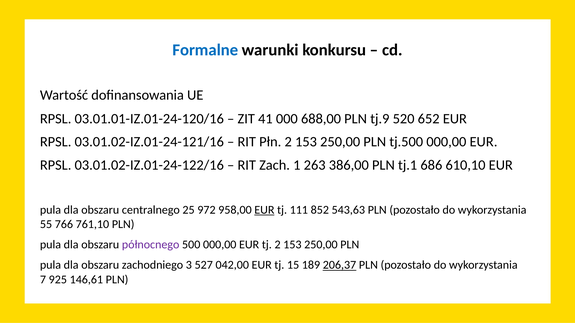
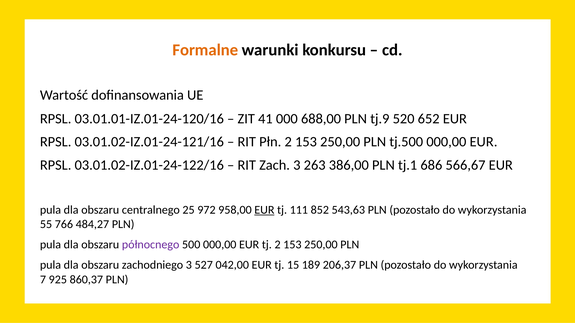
Formalne colour: blue -> orange
Zach 1: 1 -> 3
610,10: 610,10 -> 566,67
761,10: 761,10 -> 484,27
206,37 underline: present -> none
146,61: 146,61 -> 860,37
